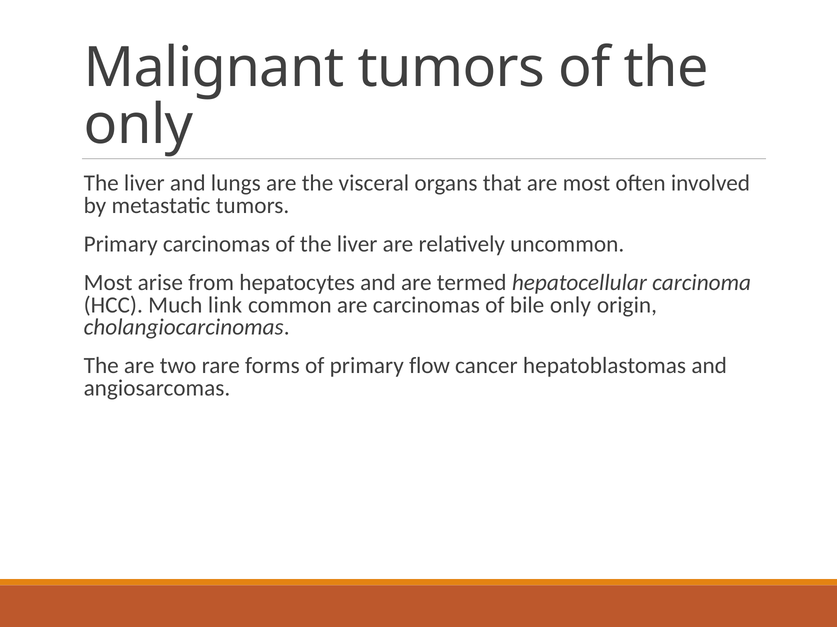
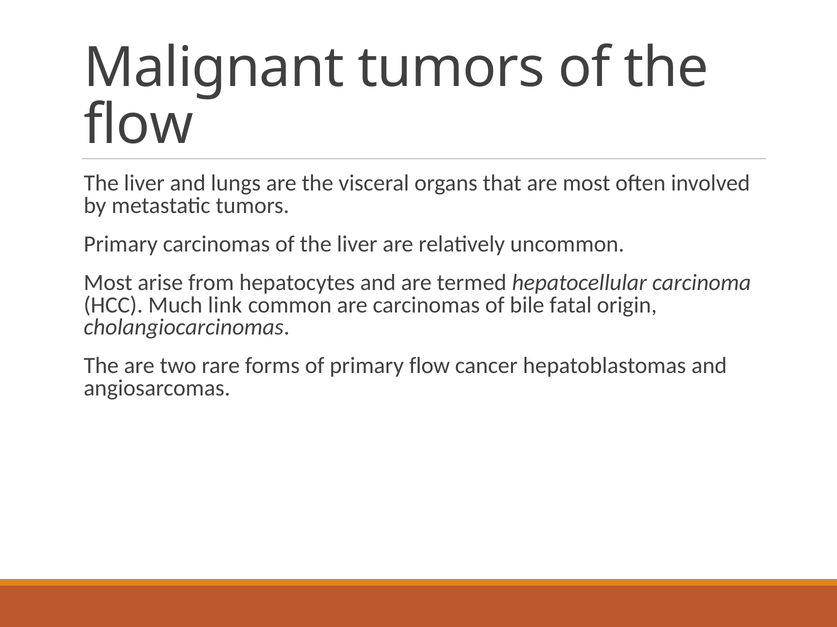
only at (139, 125): only -> flow
bile only: only -> fatal
